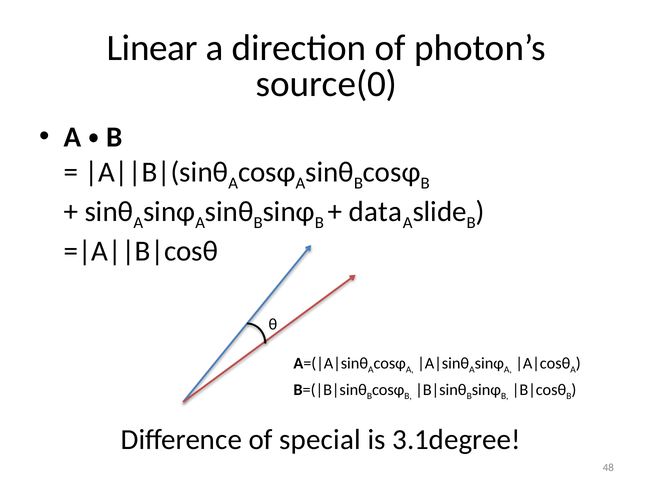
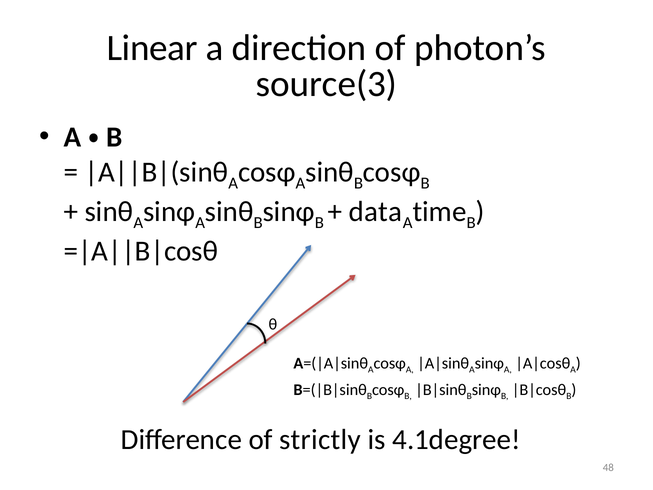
source(0: source(0 -> source(3
slide: slide -> time
special: special -> strictly
3.1degree: 3.1degree -> 4.1degree
